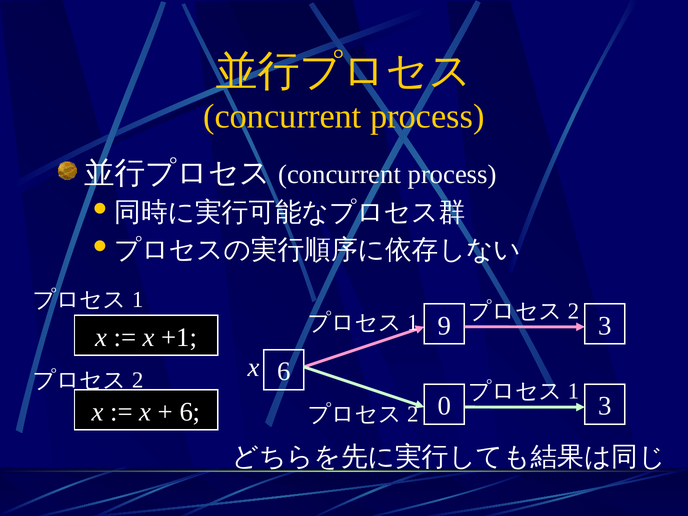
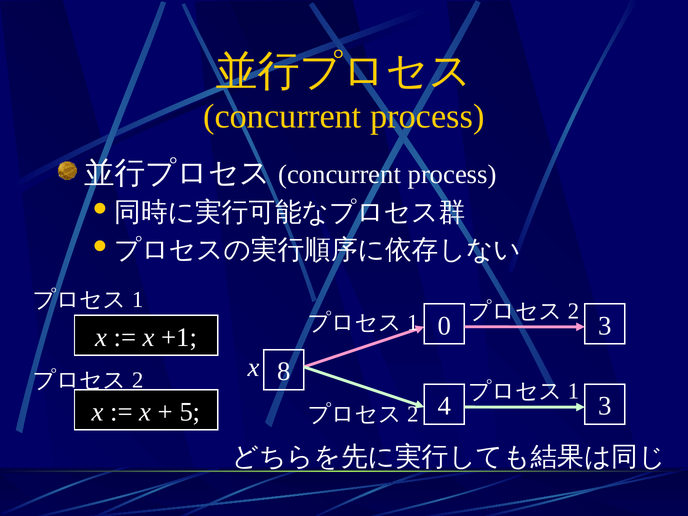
9: 9 -> 0
6 at (284, 372): 6 -> 8
6 at (190, 412): 6 -> 5
0: 0 -> 4
